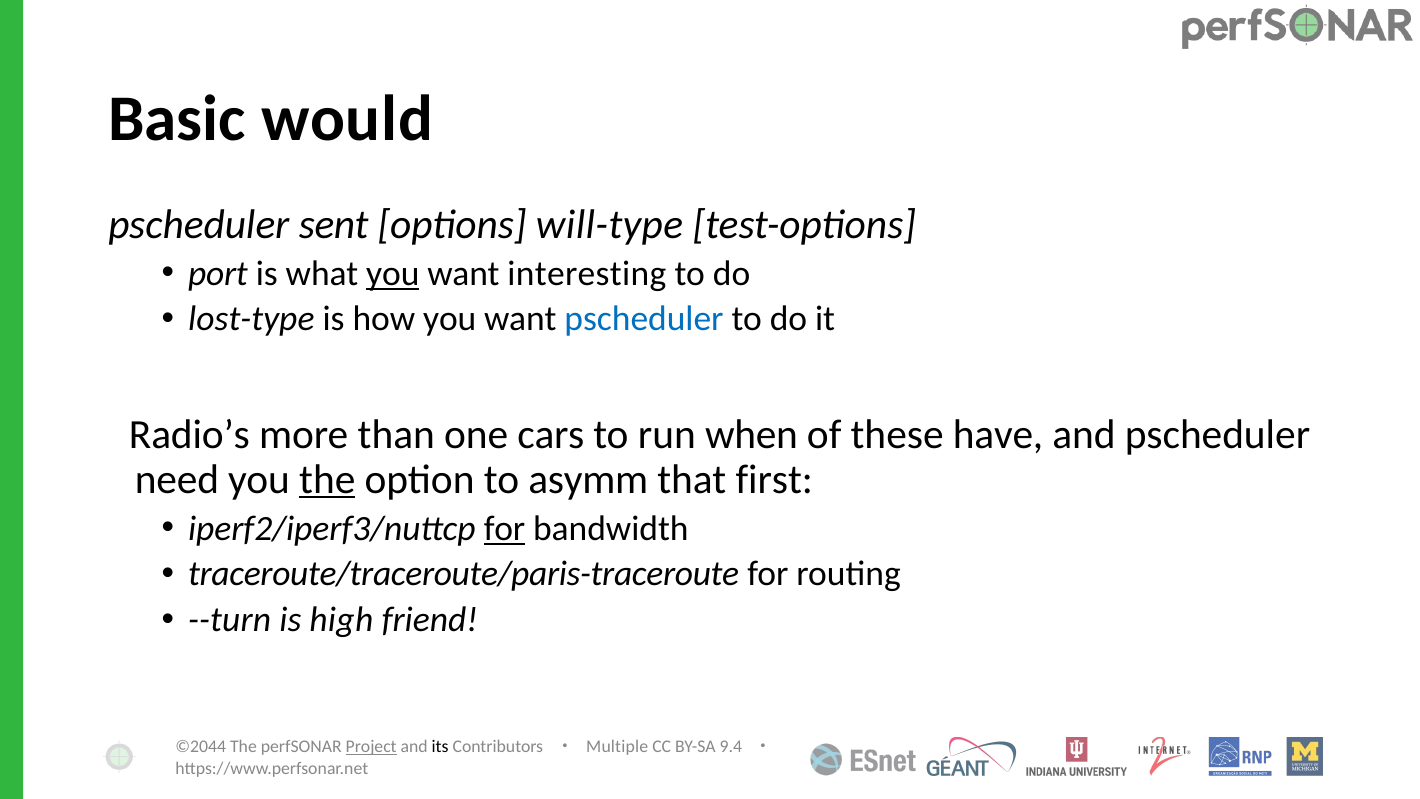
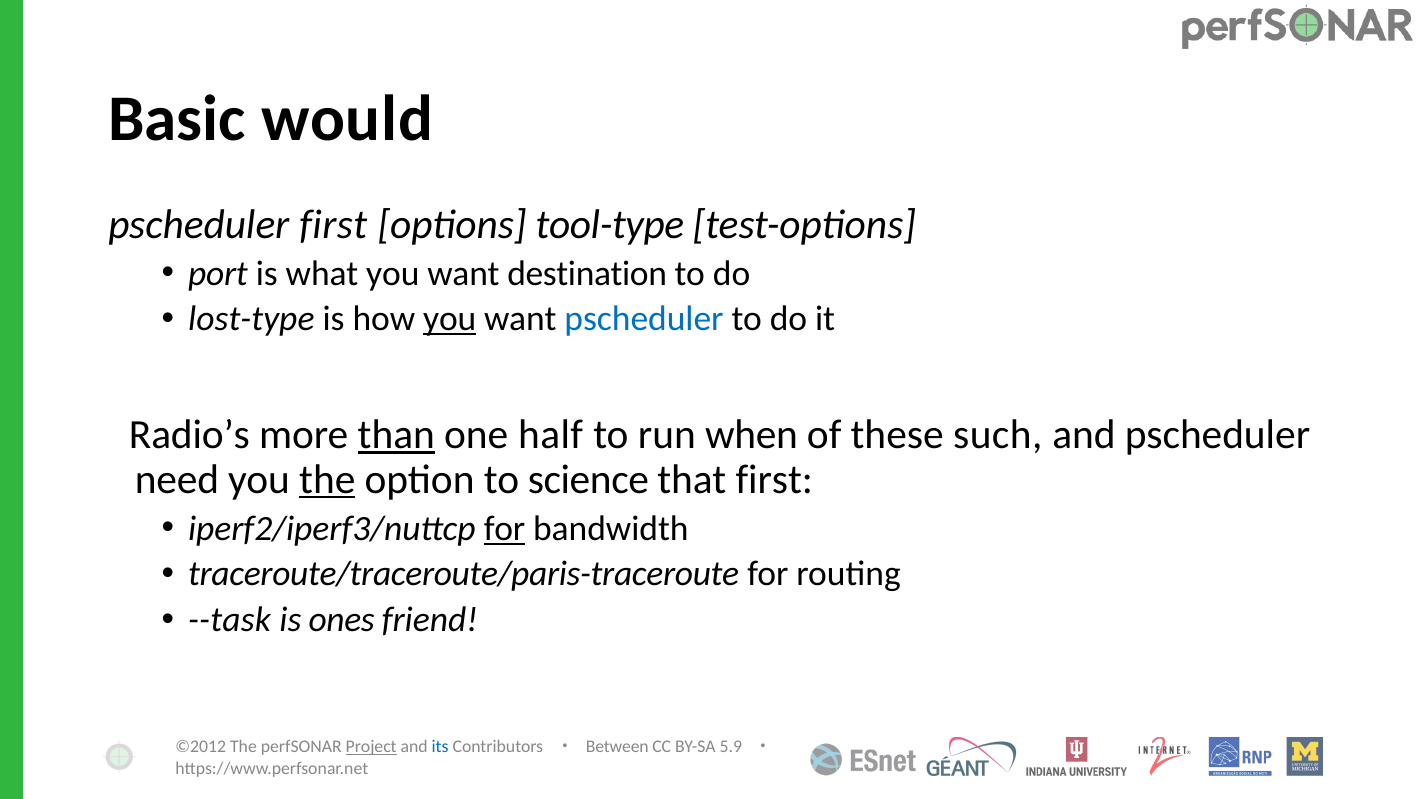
pscheduler sent: sent -> first
will-type: will-type -> tool-type
you at (393, 273) underline: present -> none
interesting: interesting -> destination
you at (450, 319) underline: none -> present
than underline: none -> present
cars: cars -> half
have: have -> such
asymm: asymm -> science
--turn: --turn -> --task
high: high -> ones
©2044: ©2044 -> ©2012
its colour: black -> blue
Multiple: Multiple -> Between
9.4: 9.4 -> 5.9
